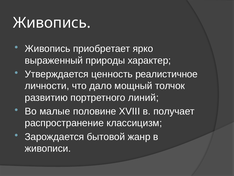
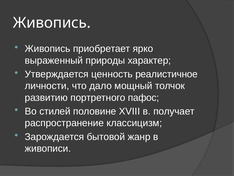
линий: линий -> пафос
малые: малые -> стилей
